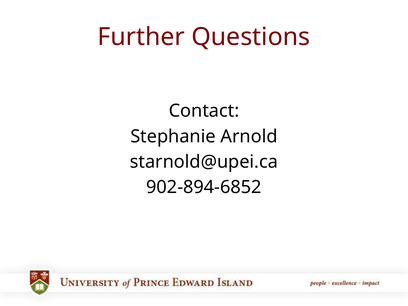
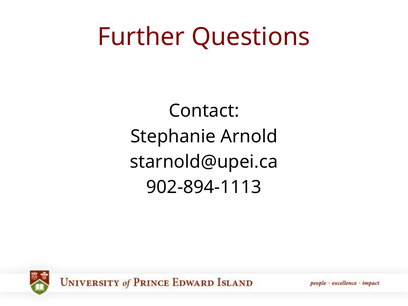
902-894-6852: 902-894-6852 -> 902-894-1113
